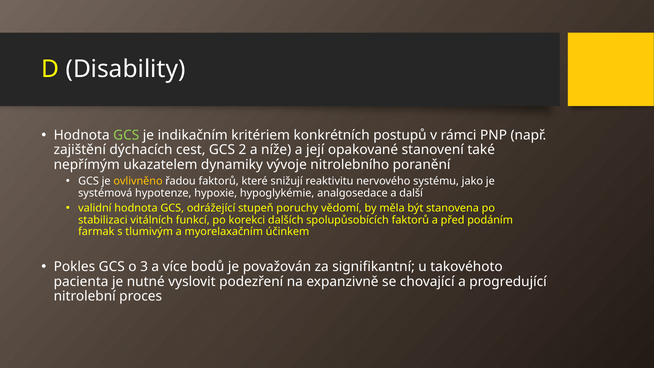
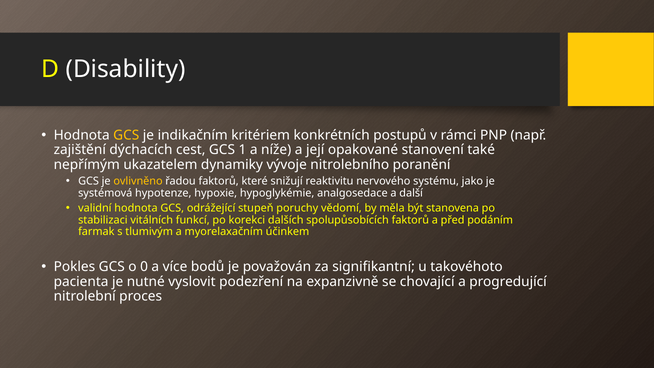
GCS at (126, 135) colour: light green -> yellow
2: 2 -> 1
3: 3 -> 0
